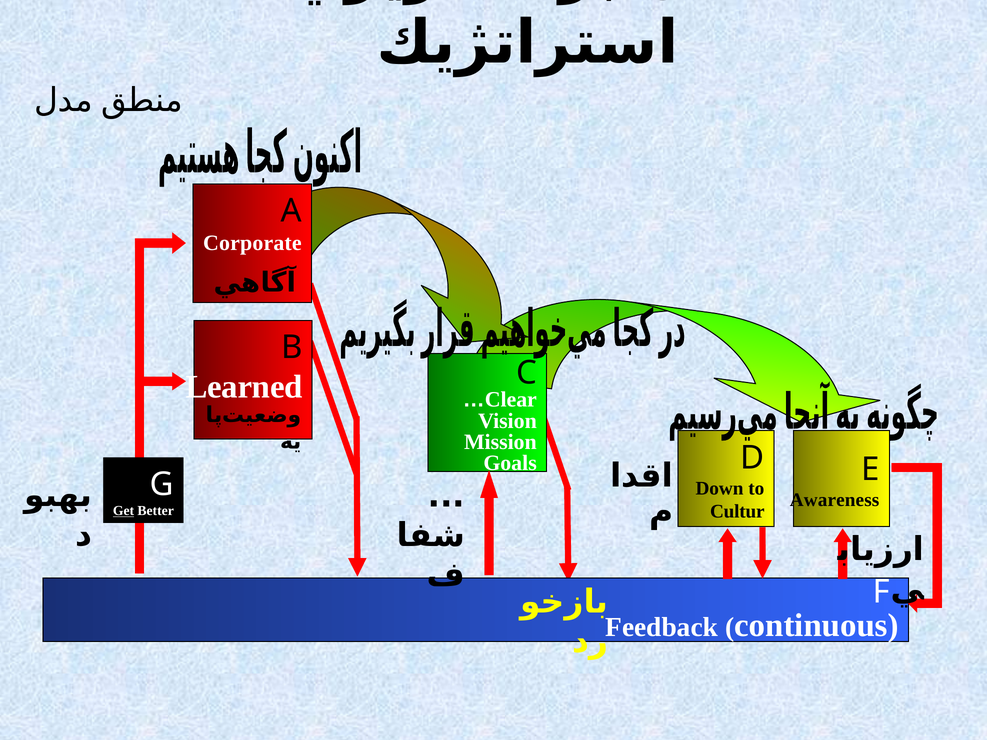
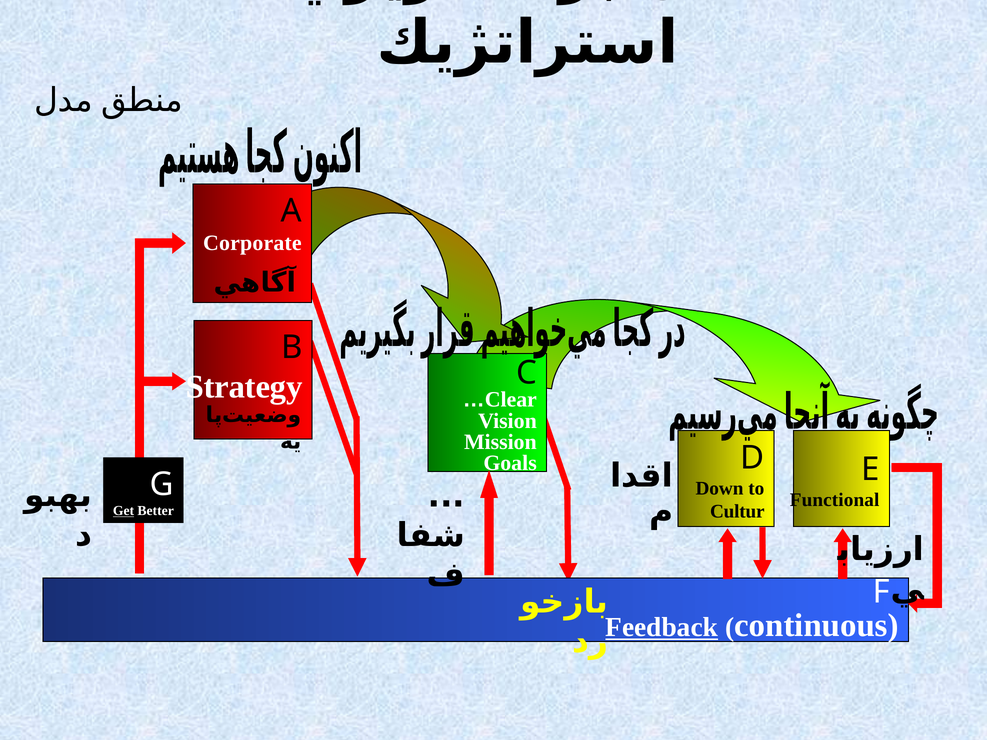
Learned: Learned -> Strategy
Awareness: Awareness -> Functional
Feedback underline: none -> present
